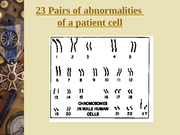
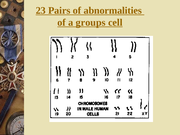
patient: patient -> groups
